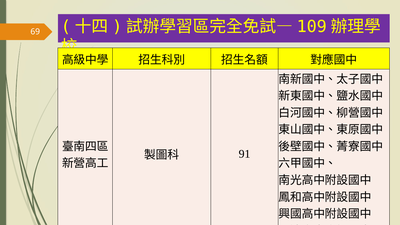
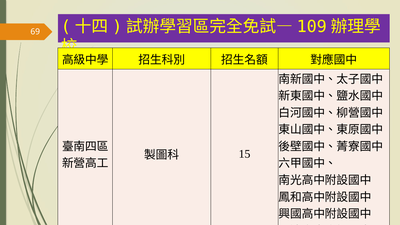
91: 91 -> 15
